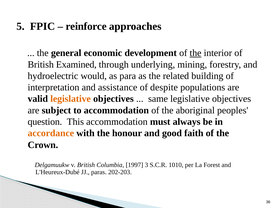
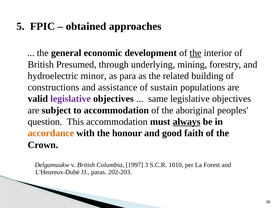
reinforce: reinforce -> obtained
Examined: Examined -> Presumed
would: would -> minor
interpretation: interpretation -> constructions
despite: despite -> sustain
legislative at (71, 99) colour: orange -> purple
always underline: none -> present
